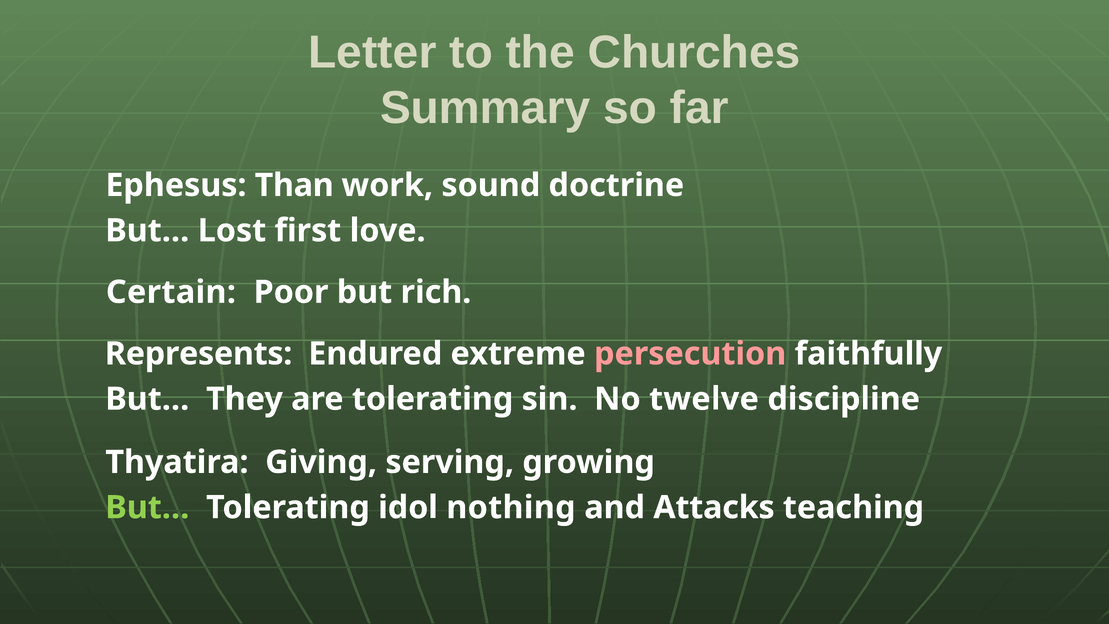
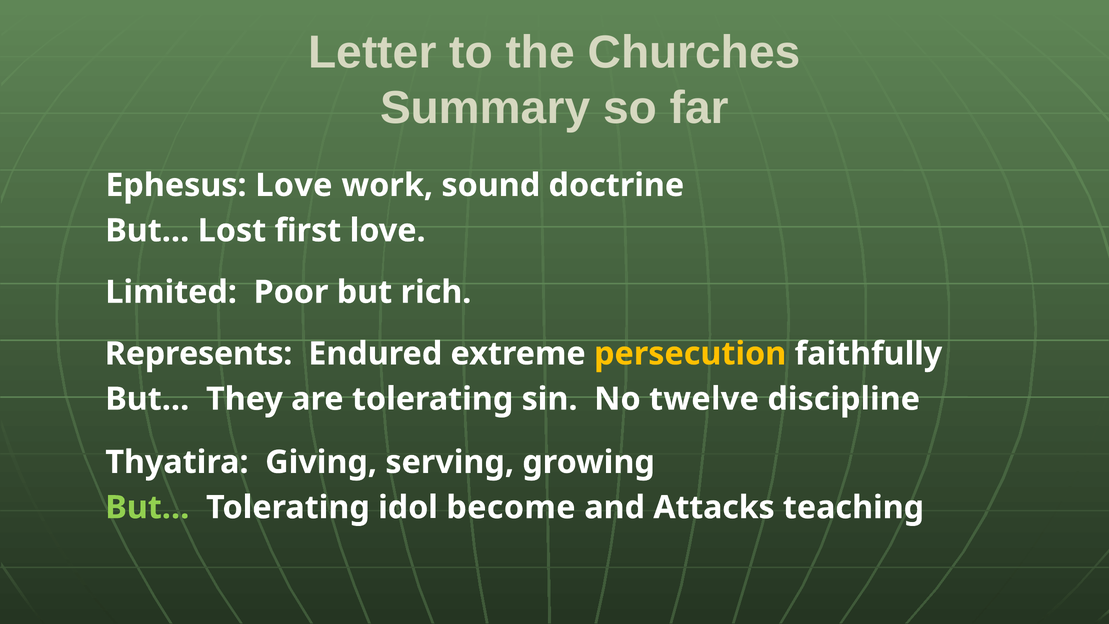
Ephesus Than: Than -> Love
Certain: Certain -> Limited
persecution colour: pink -> yellow
nothing: nothing -> become
